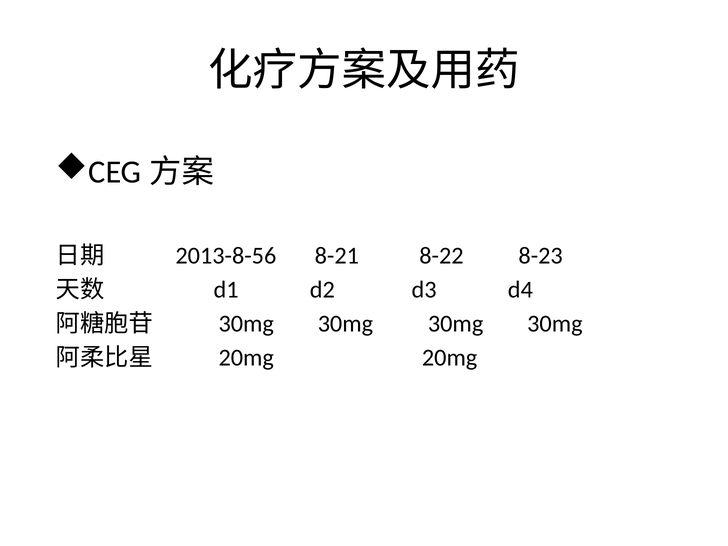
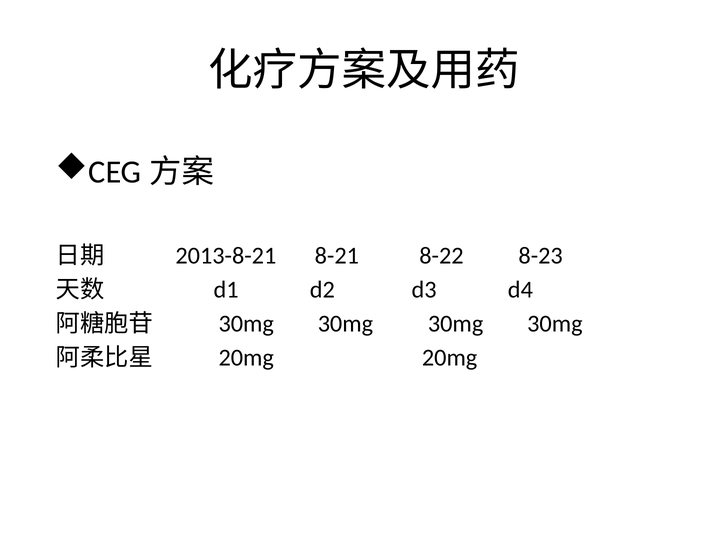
2013-8-56: 2013-8-56 -> 2013-8-21
